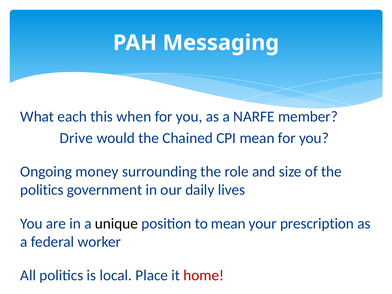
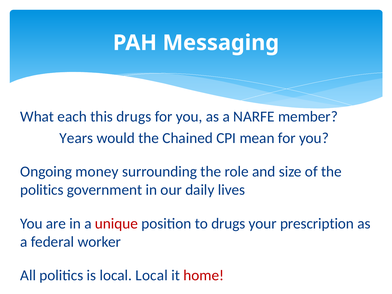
this when: when -> drugs
Drive: Drive -> Years
unique colour: black -> red
to mean: mean -> drugs
local Place: Place -> Local
